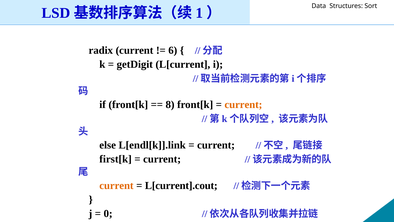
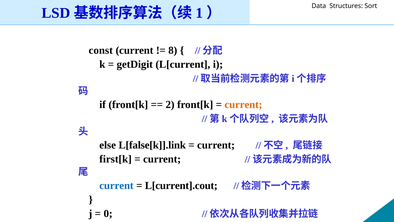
radix: radix -> const
6: 6 -> 8
8: 8 -> 2
L[endl[k]].link: L[endl[k]].link -> L[false[k]].link
current at (116, 185) colour: orange -> blue
